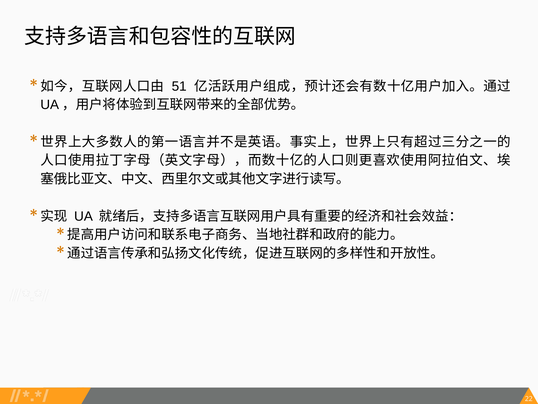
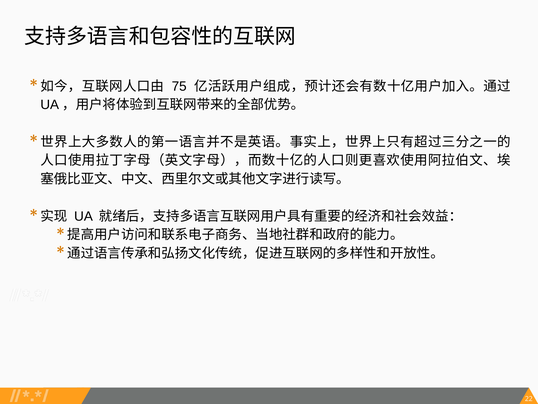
51: 51 -> 75
